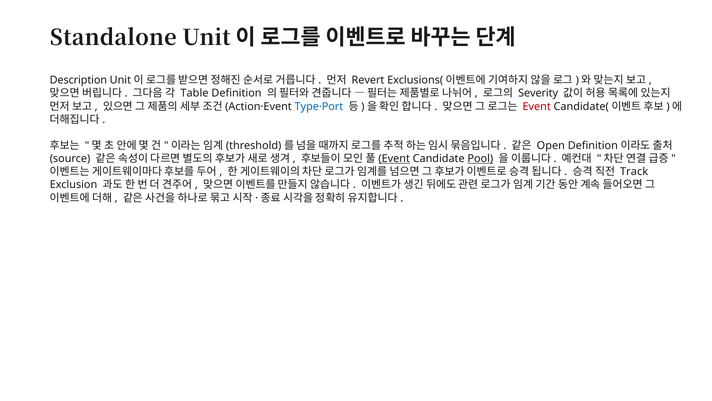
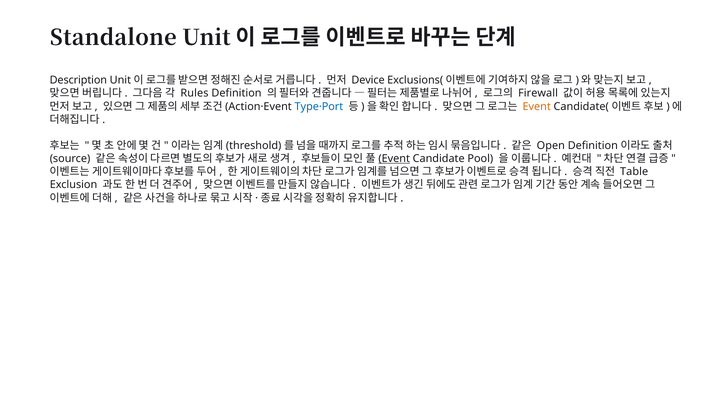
Revert: Revert -> Device
Table: Table -> Rules
Severity: Severity -> Firewall
Event at (537, 106) colour: red -> orange
Pool underline: present -> none
Track: Track -> Table
